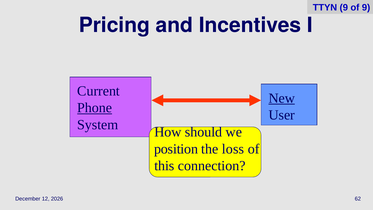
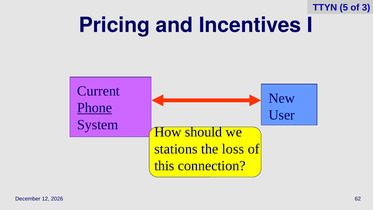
TTYN 9: 9 -> 5
of 9: 9 -> 3
New underline: present -> none
position: position -> stations
